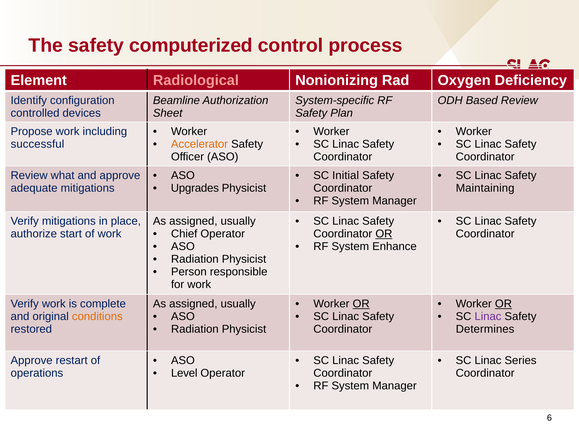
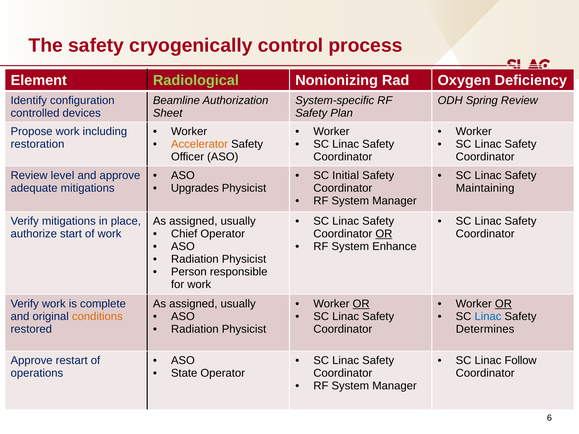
computerized: computerized -> cryogenically
Radiological colour: pink -> light green
Based: Based -> Spring
successful: successful -> restoration
what: what -> level
Linac at (488, 317) colour: purple -> blue
Series: Series -> Follow
Level: Level -> State
